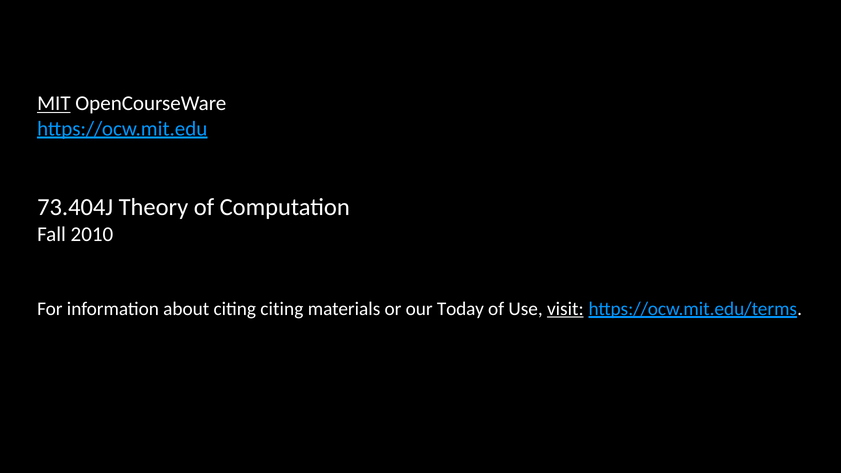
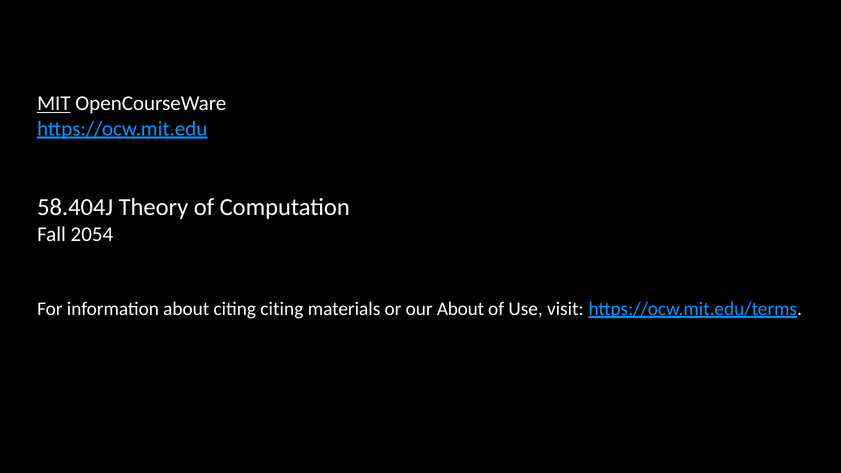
73.404J: 73.404J -> 58.404J
2010: 2010 -> 2054
our Today: Today -> About
visit underline: present -> none
